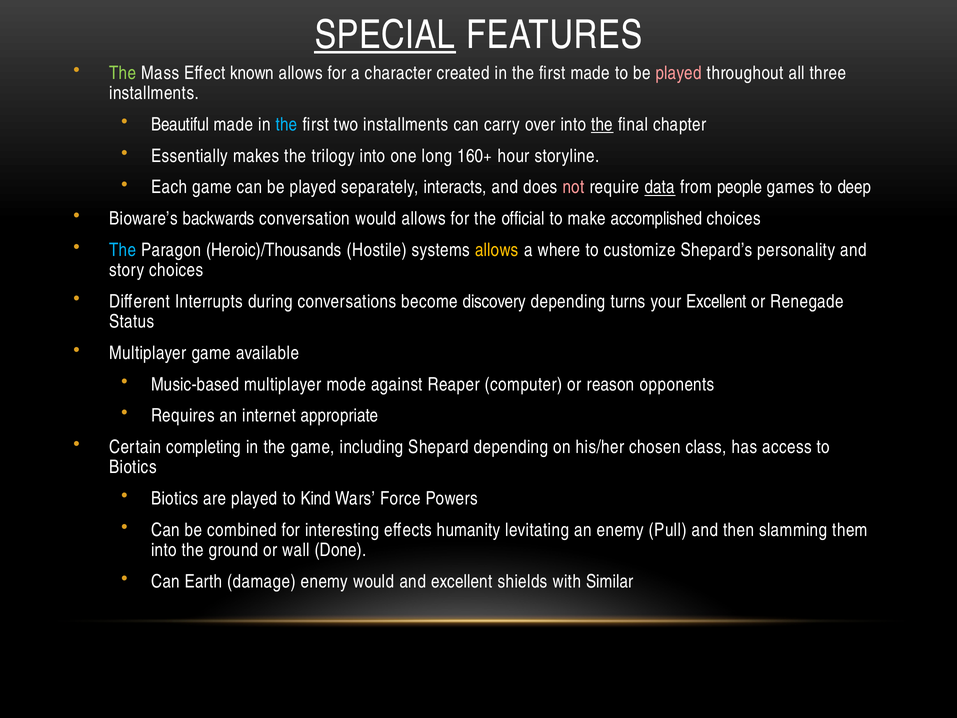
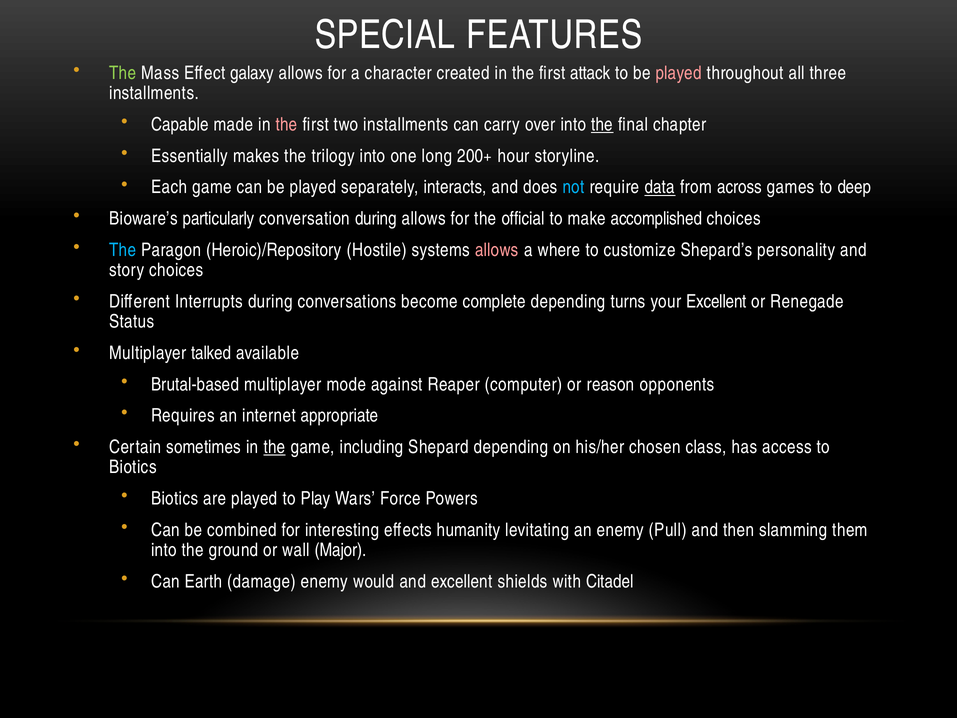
SPECIAL underline: present -> none
known: known -> galaxy
first made: made -> attack
Beautiful: Beautiful -> Capable
the at (287, 125) colour: light blue -> pink
160+: 160+ -> 200+
not colour: pink -> light blue
people: people -> across
backwards: backwards -> particularly
conversation would: would -> during
Heroic)/Thousands: Heroic)/Thousands -> Heroic)/Repository
allows at (497, 250) colour: yellow -> pink
discovery: discovery -> complete
Multiplayer game: game -> talked
Music-based: Music-based -> Brutal-based
completing: completing -> sometimes
the at (274, 447) underline: none -> present
Kind: Kind -> Play
Done: Done -> Major
Similar: Similar -> Citadel
